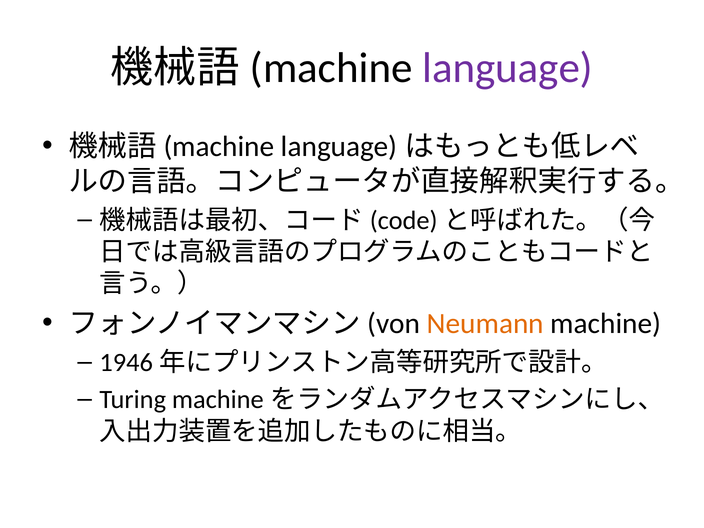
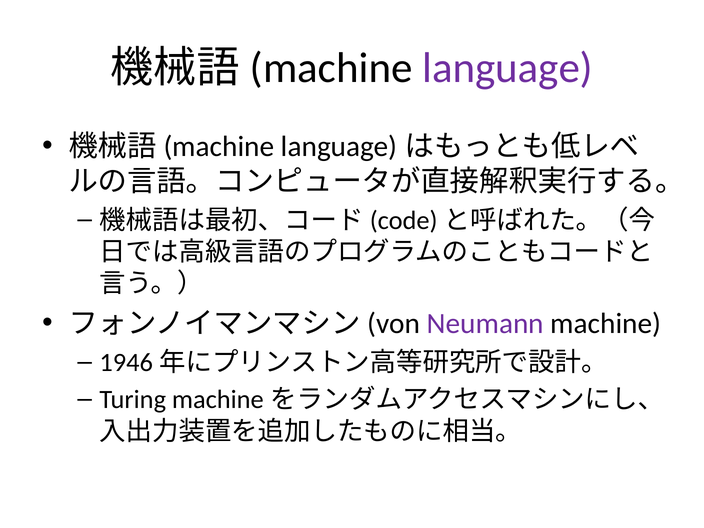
Neumann colour: orange -> purple
